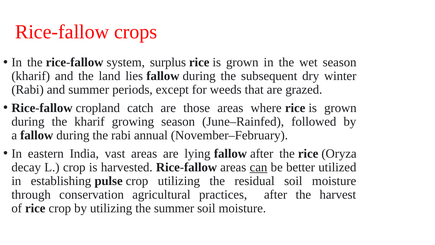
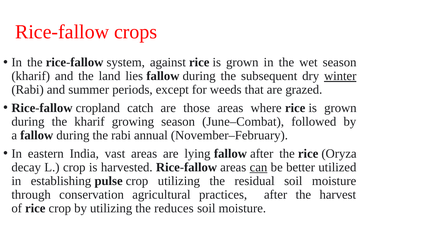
surplus: surplus -> against
winter underline: none -> present
June–Rainfed: June–Rainfed -> June–Combat
the summer: summer -> reduces
